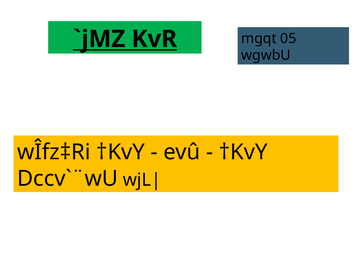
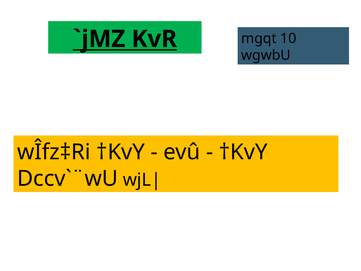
05: 05 -> 10
